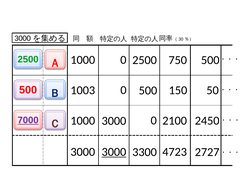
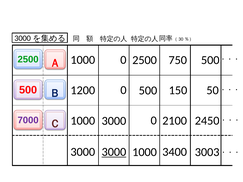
1003: 1003 -> 1200
7000 underline: present -> none
4723: 4723 -> 3400
2727: 2727 -> 3003
3300 at (145, 152): 3300 -> 1000
